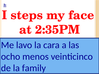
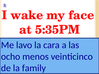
steps: steps -> wake
2:35PM: 2:35PM -> 5:35PM
